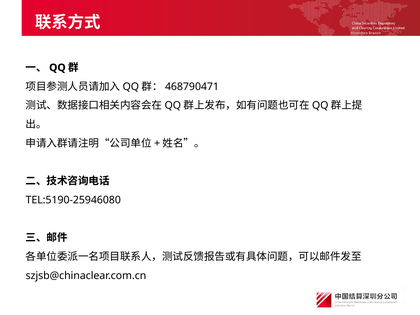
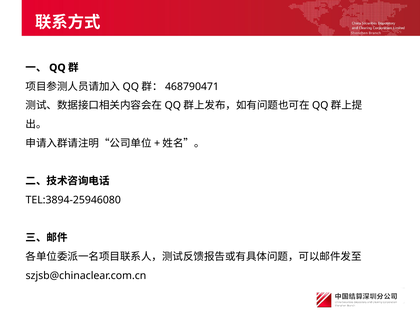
TEL:5190-25946080: TEL:5190-25946080 -> TEL:3894-25946080
